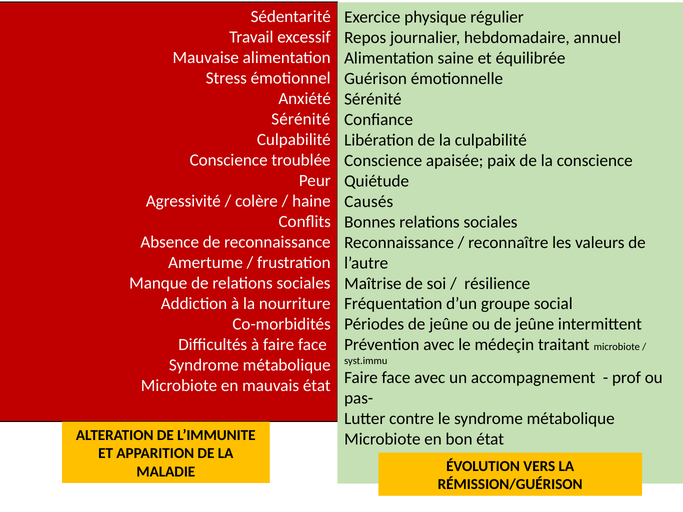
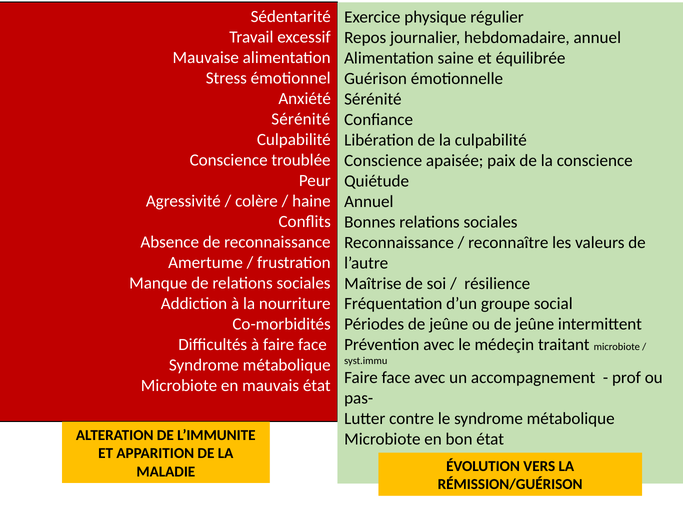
Causés at (369, 202): Causés -> Annuel
